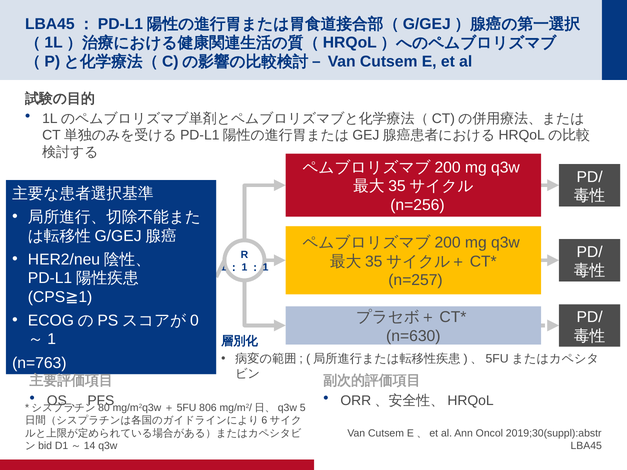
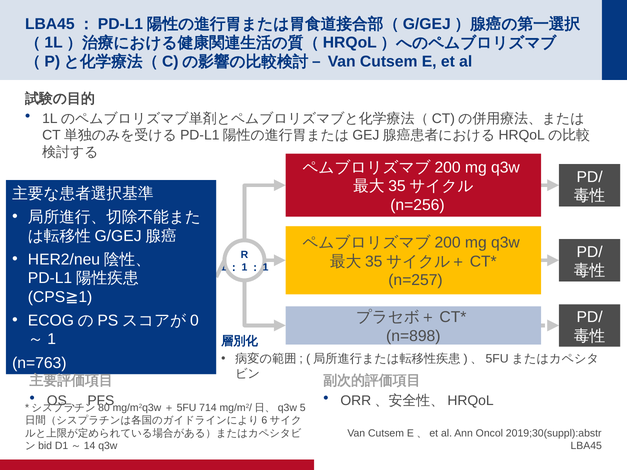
n=630: n=630 -> n=898
806: 806 -> 714
